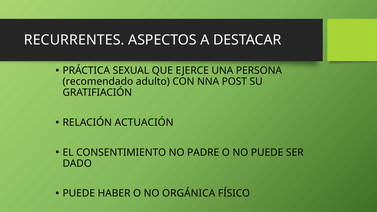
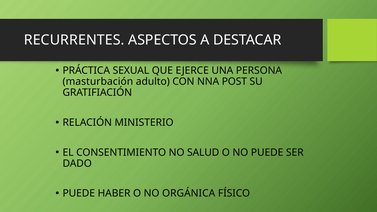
recomendado: recomendado -> masturbación
ACTUACIÓN: ACTUACIÓN -> MINISTERIO
PADRE: PADRE -> SALUD
